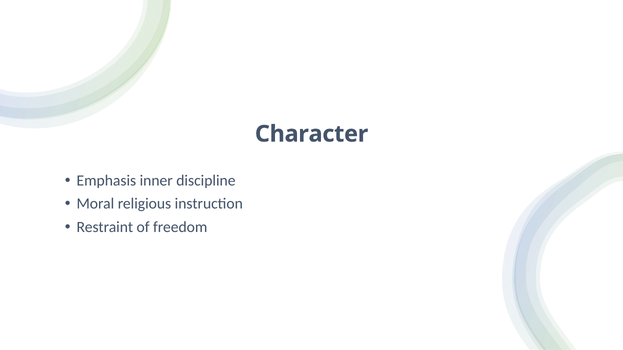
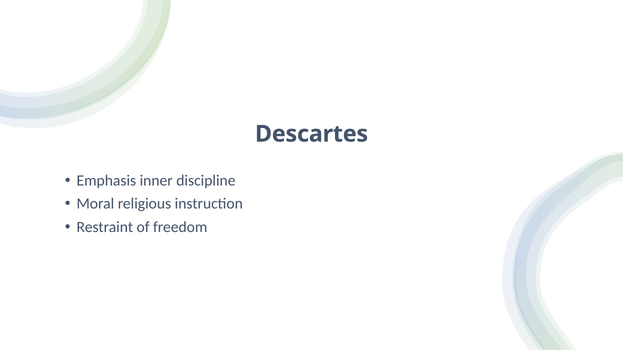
Character: Character -> Descartes
